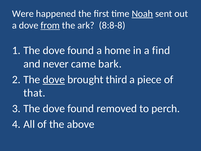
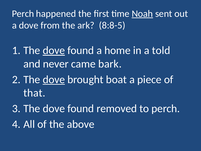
Were at (23, 14): Were -> Perch
from underline: present -> none
8:8-8: 8:8-8 -> 8:8-5
dove at (54, 50) underline: none -> present
find: find -> told
third: third -> boat
